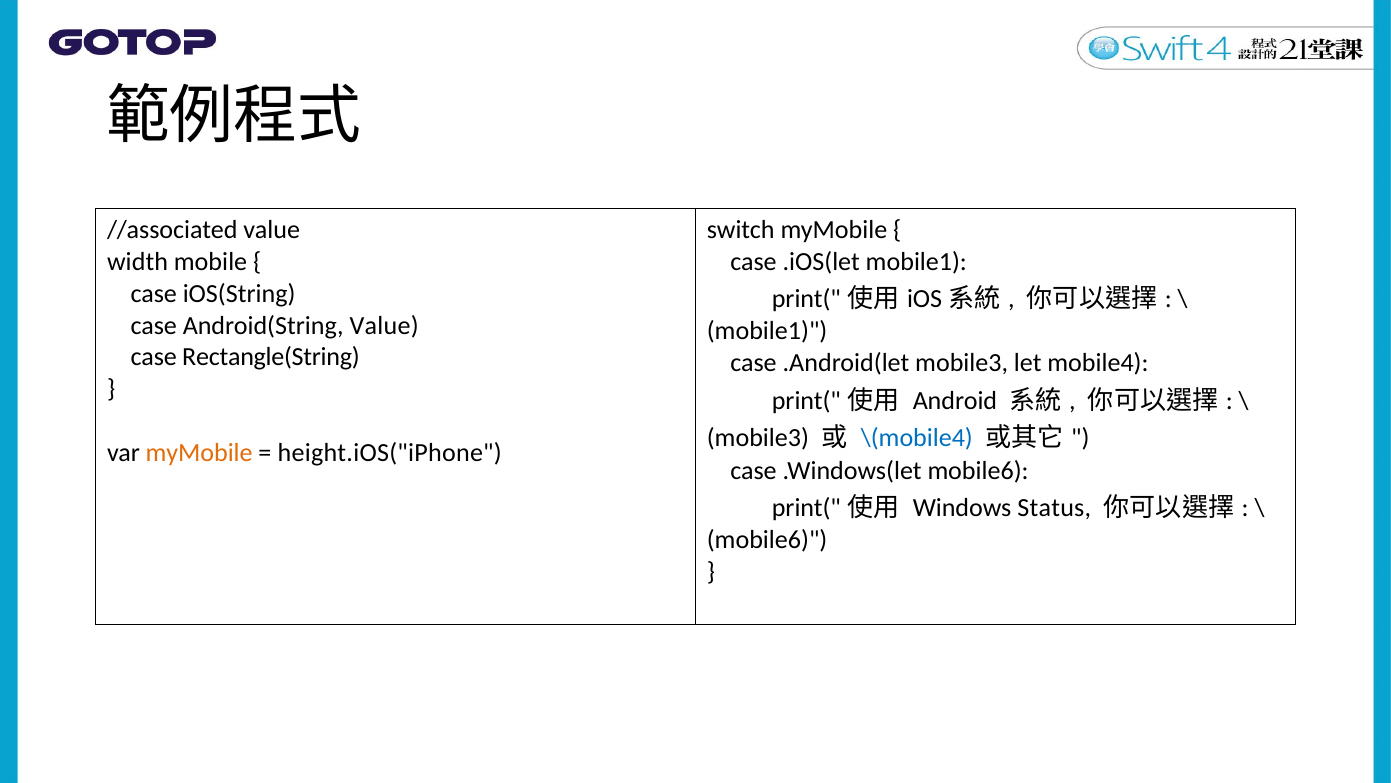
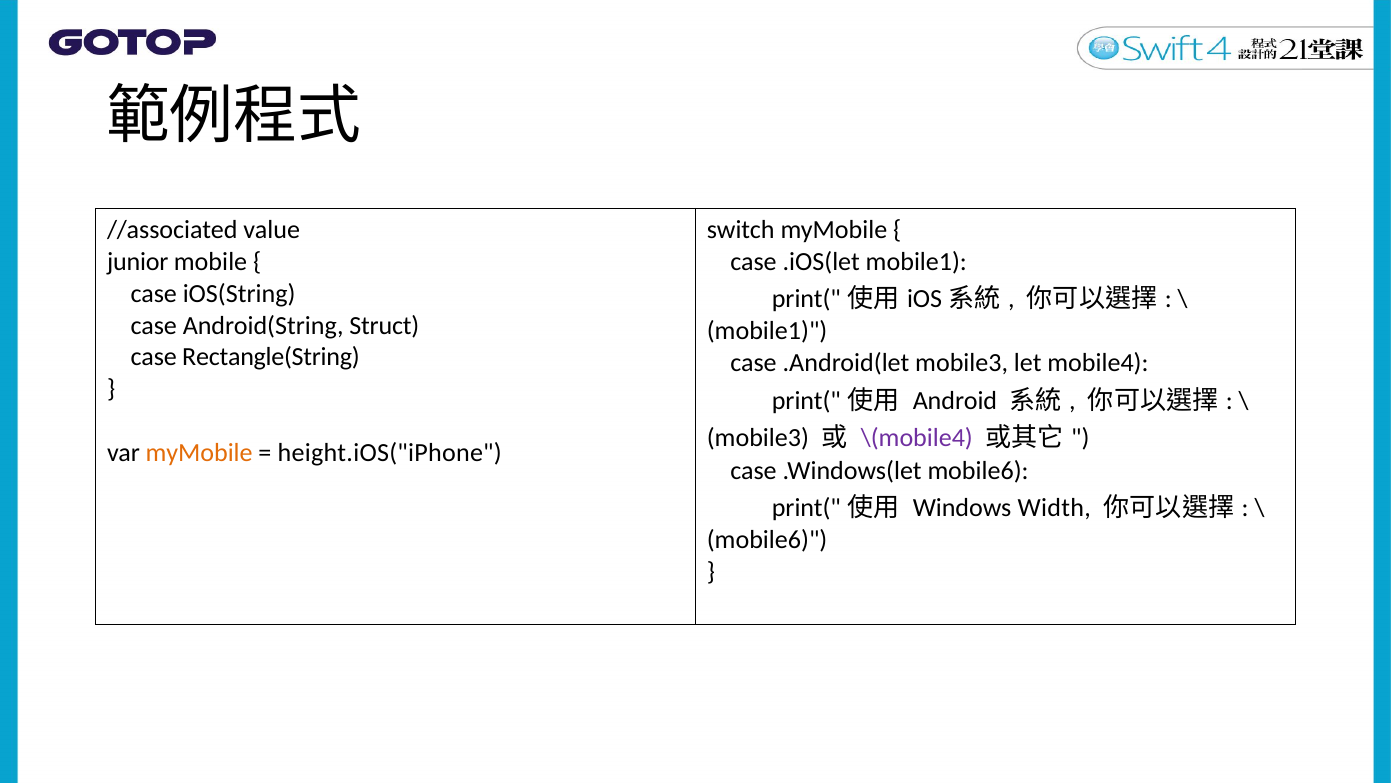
width: width -> junior
Android(String Value: Value -> Struct
\(mobile4 colour: blue -> purple
Status: Status -> Width
